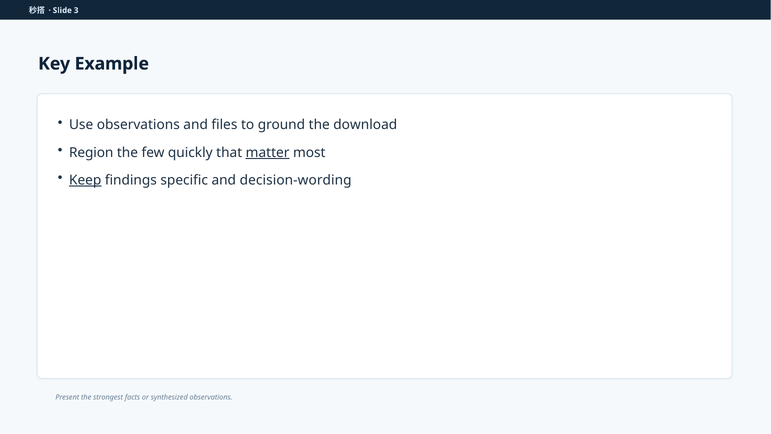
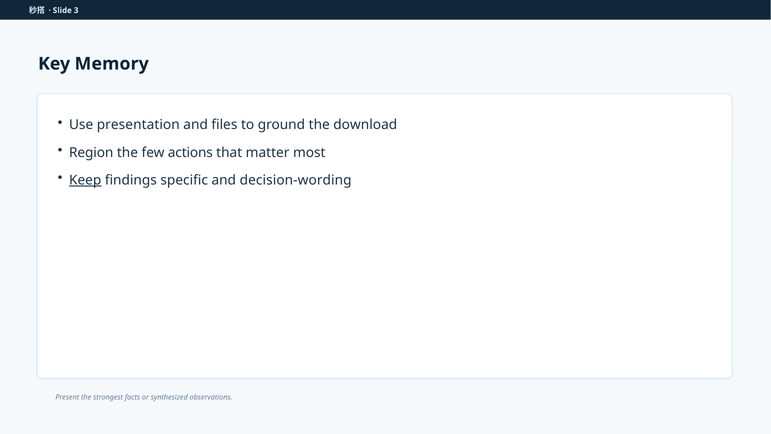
Example: Example -> Memory
Use observations: observations -> presentation
quickly: quickly -> actions
matter underline: present -> none
